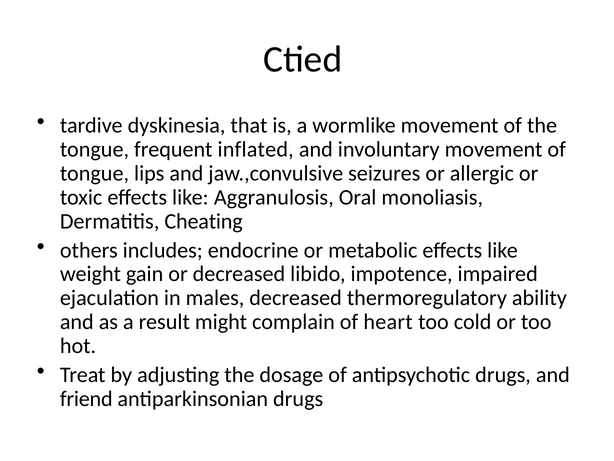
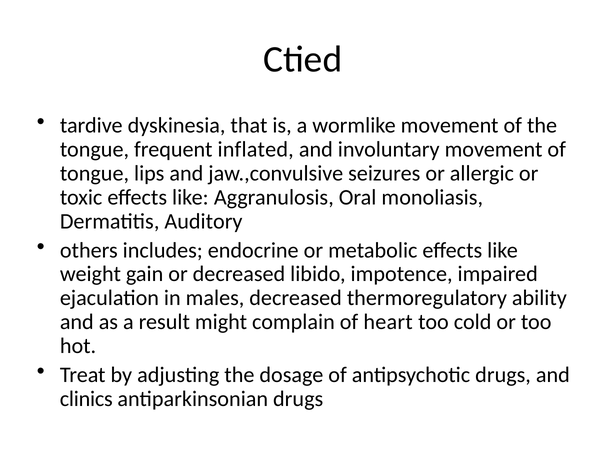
Cheating: Cheating -> Auditory
friend: friend -> clinics
